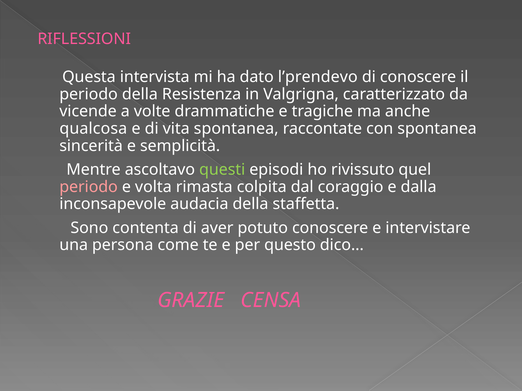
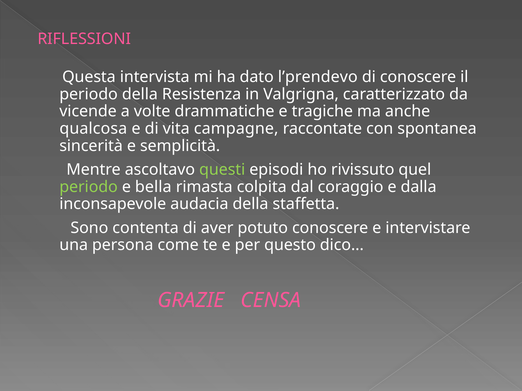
vita spontanea: spontanea -> campagne
periodo at (89, 187) colour: pink -> light green
volta: volta -> bella
